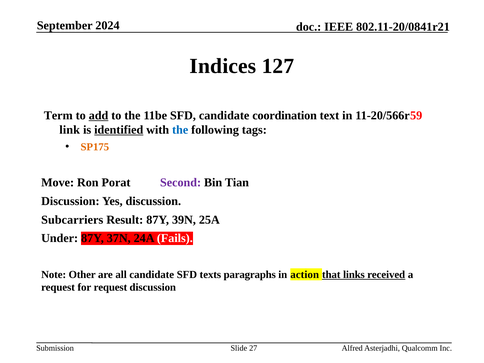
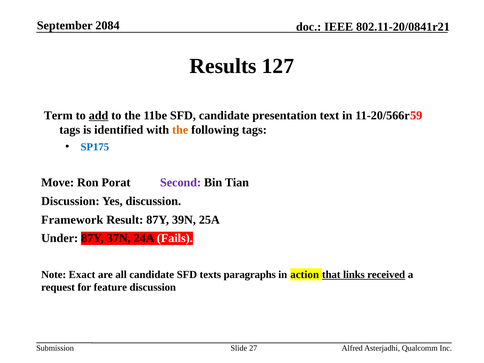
2024: 2024 -> 2084
Indices: Indices -> Results
coordination: coordination -> presentation
link at (70, 130): link -> tags
identified underline: present -> none
the at (180, 130) colour: blue -> orange
SP175 colour: orange -> blue
Subcarriers: Subcarriers -> Framework
Other: Other -> Exact
for request: request -> feature
